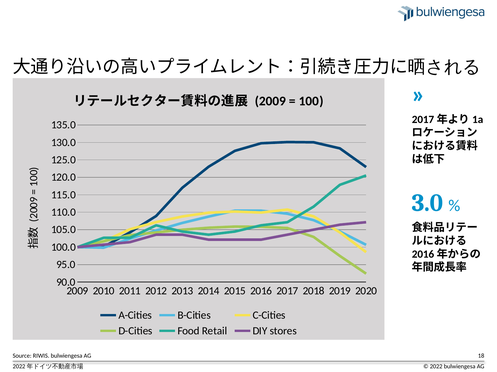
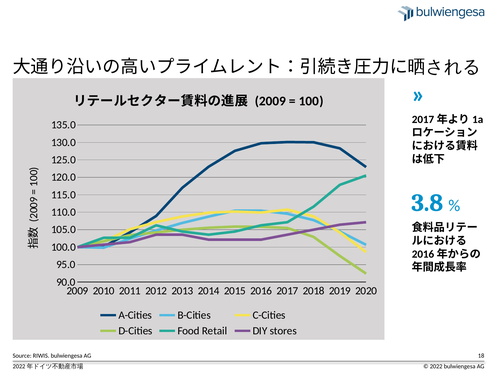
3.0: 3.0 -> 3.8
